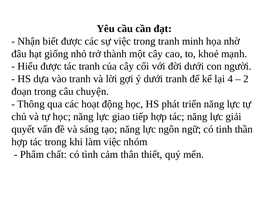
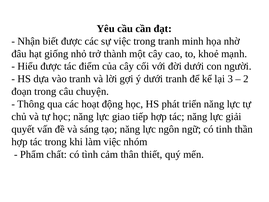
tác tranh: tranh -> điểm
4: 4 -> 3
